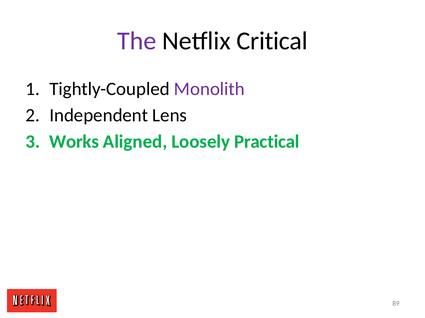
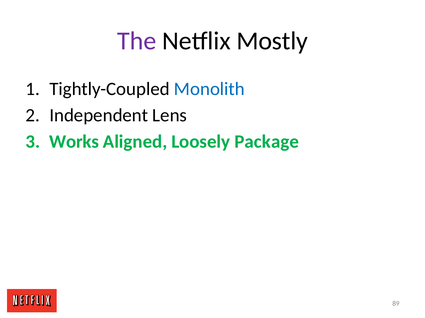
Critical: Critical -> Mostly
Monolith colour: purple -> blue
Practical: Practical -> Package
